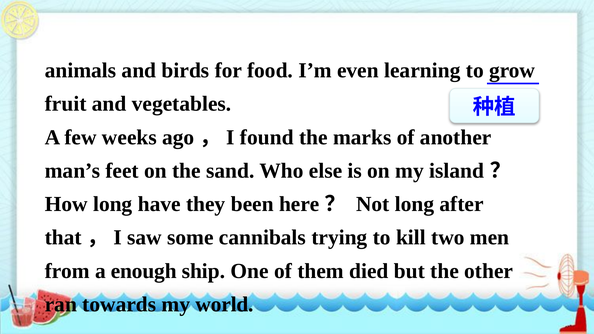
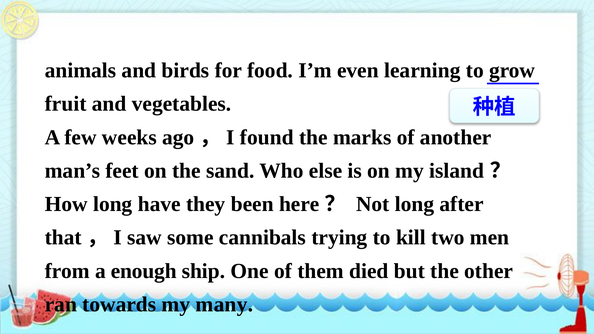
world: world -> many
